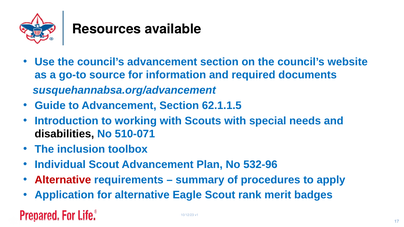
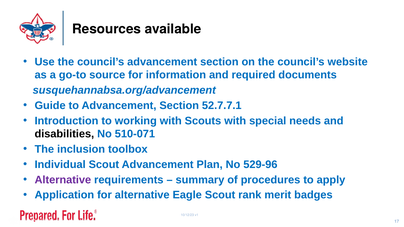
62.1.1.5: 62.1.1.5 -> 52.7.7.1
532-96: 532-96 -> 529-96
Alternative at (63, 180) colour: red -> purple
